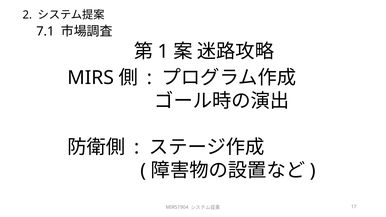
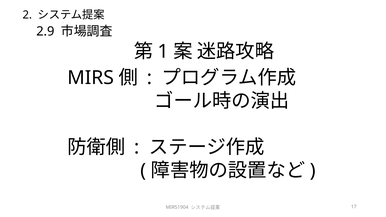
7.1: 7.1 -> 2.9
